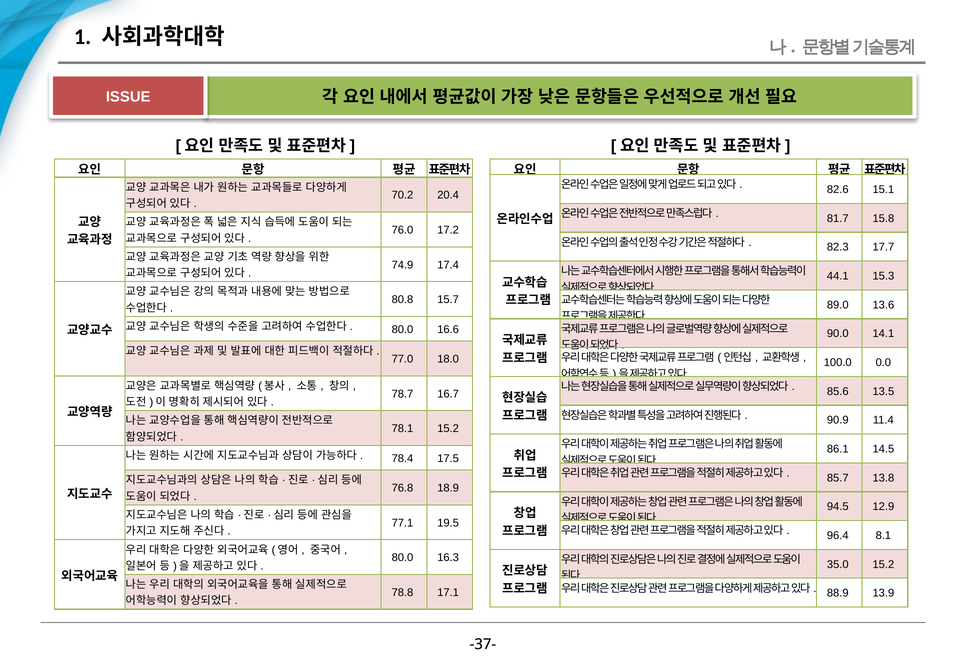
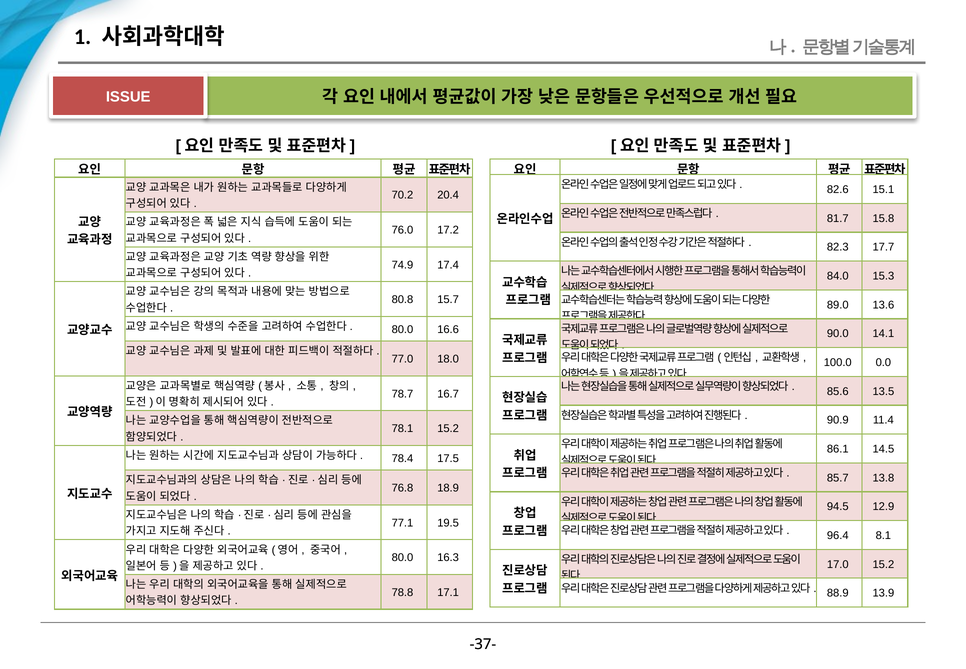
44.1: 44.1 -> 84.0
35.0: 35.0 -> 17.0
